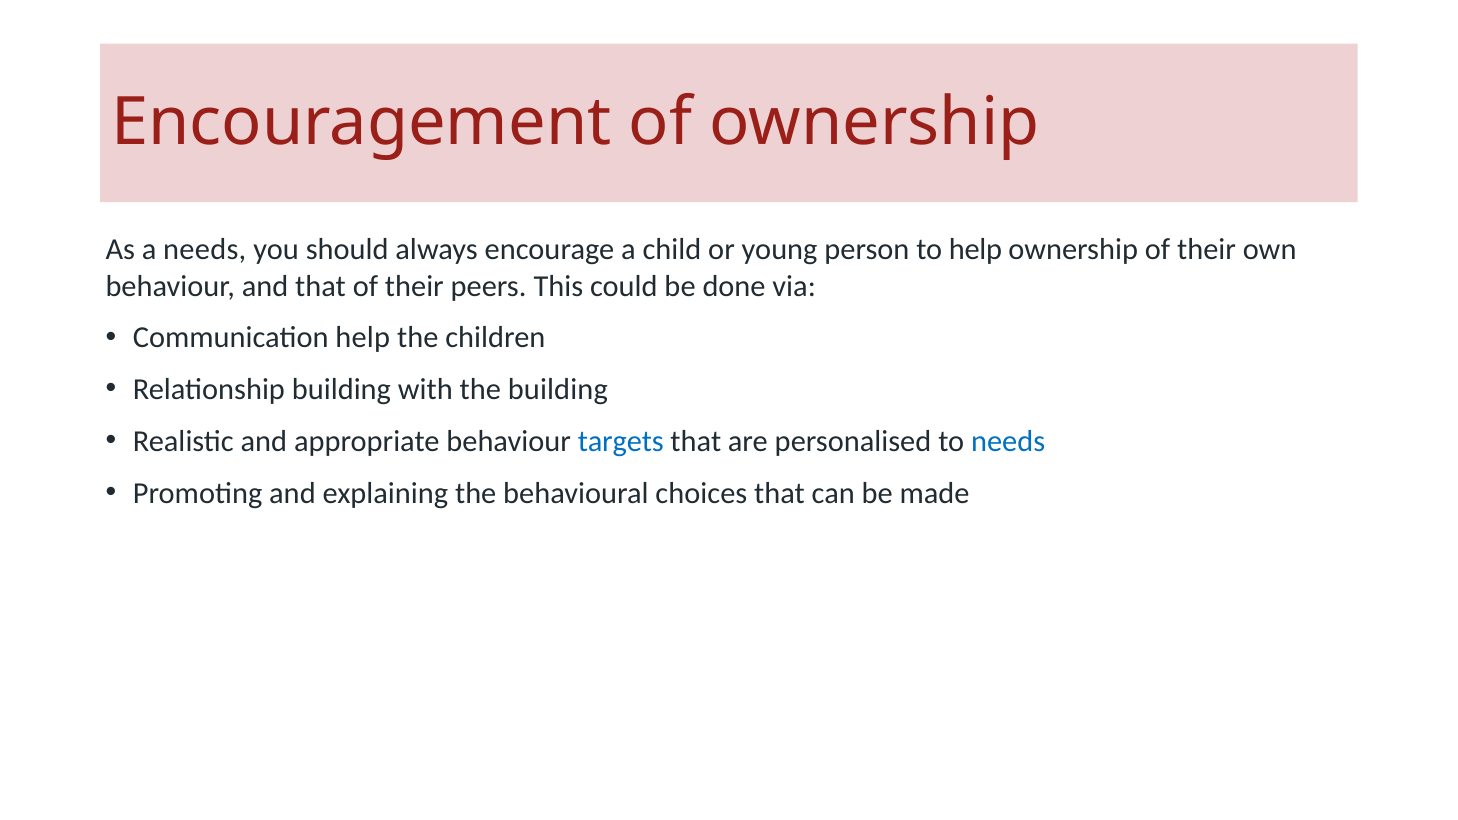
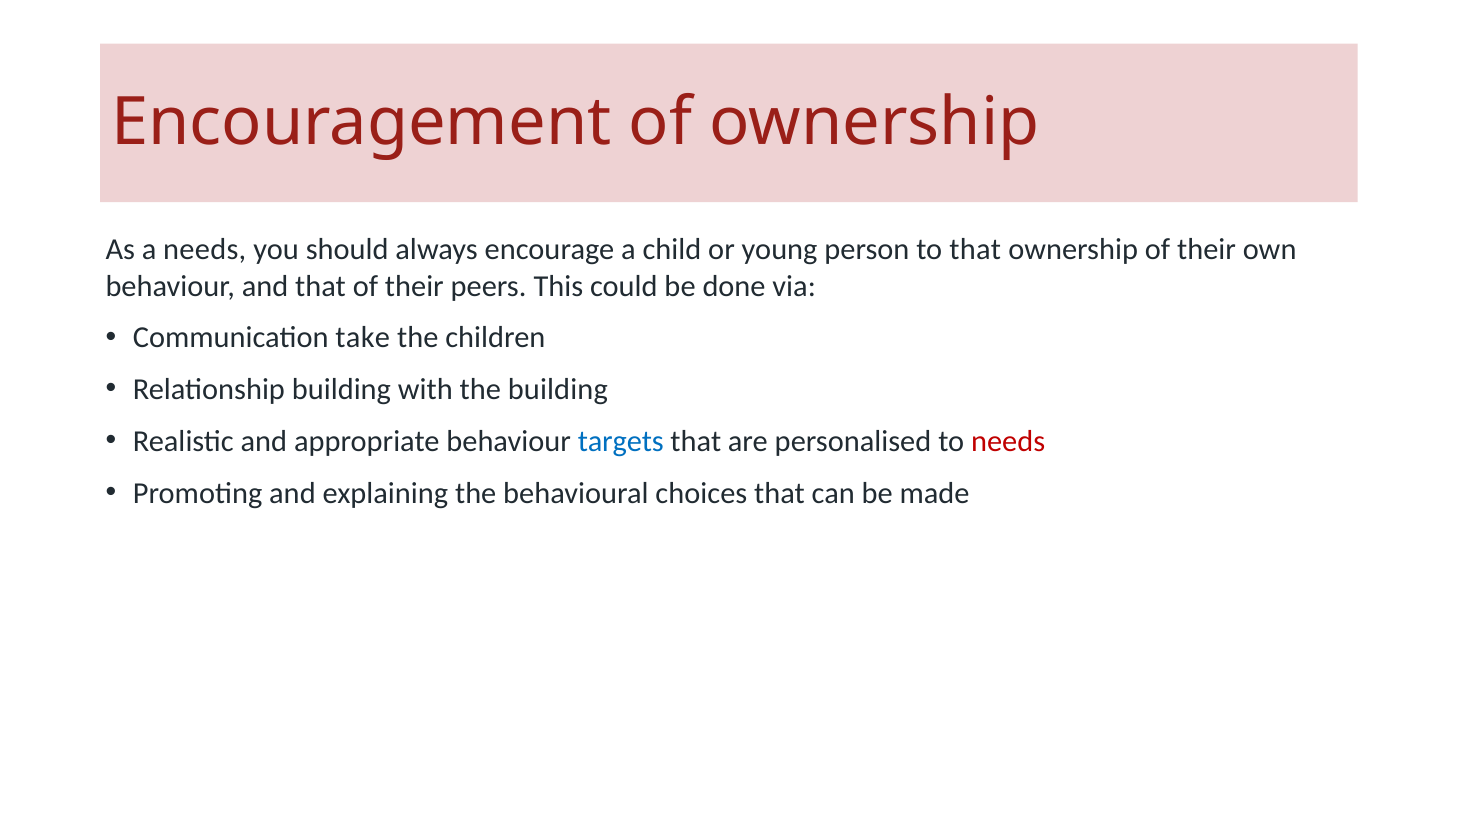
to help: help -> that
Communication help: help -> take
needs at (1008, 441) colour: blue -> red
